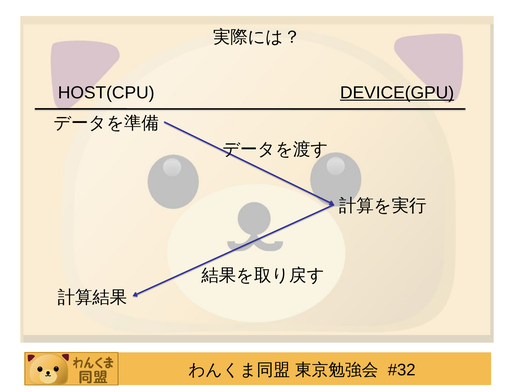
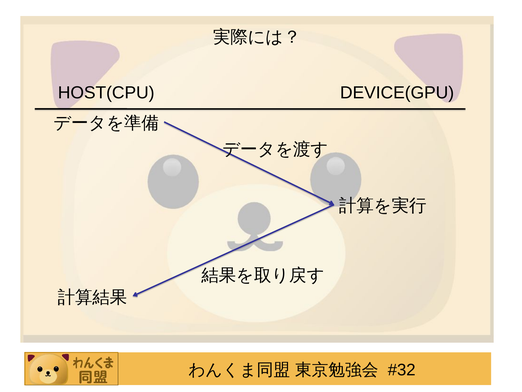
DEVICE(GPU underline: present -> none
